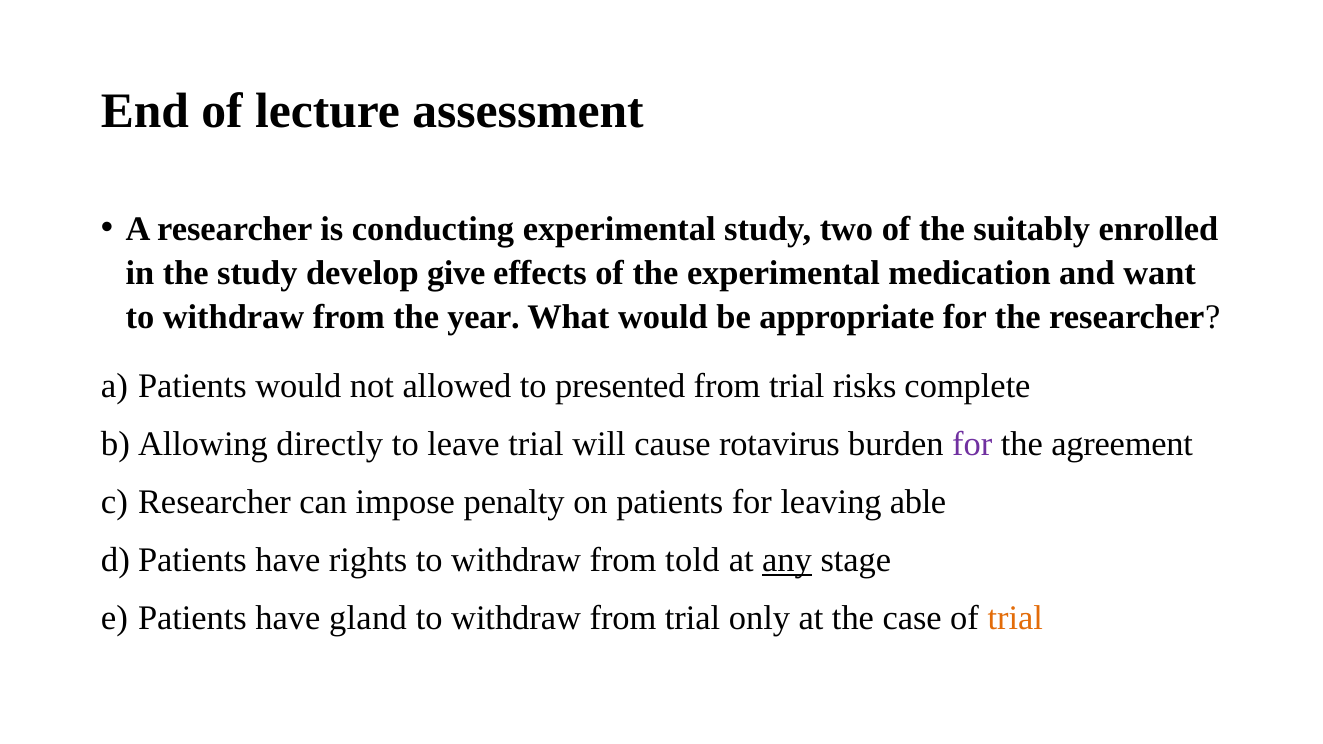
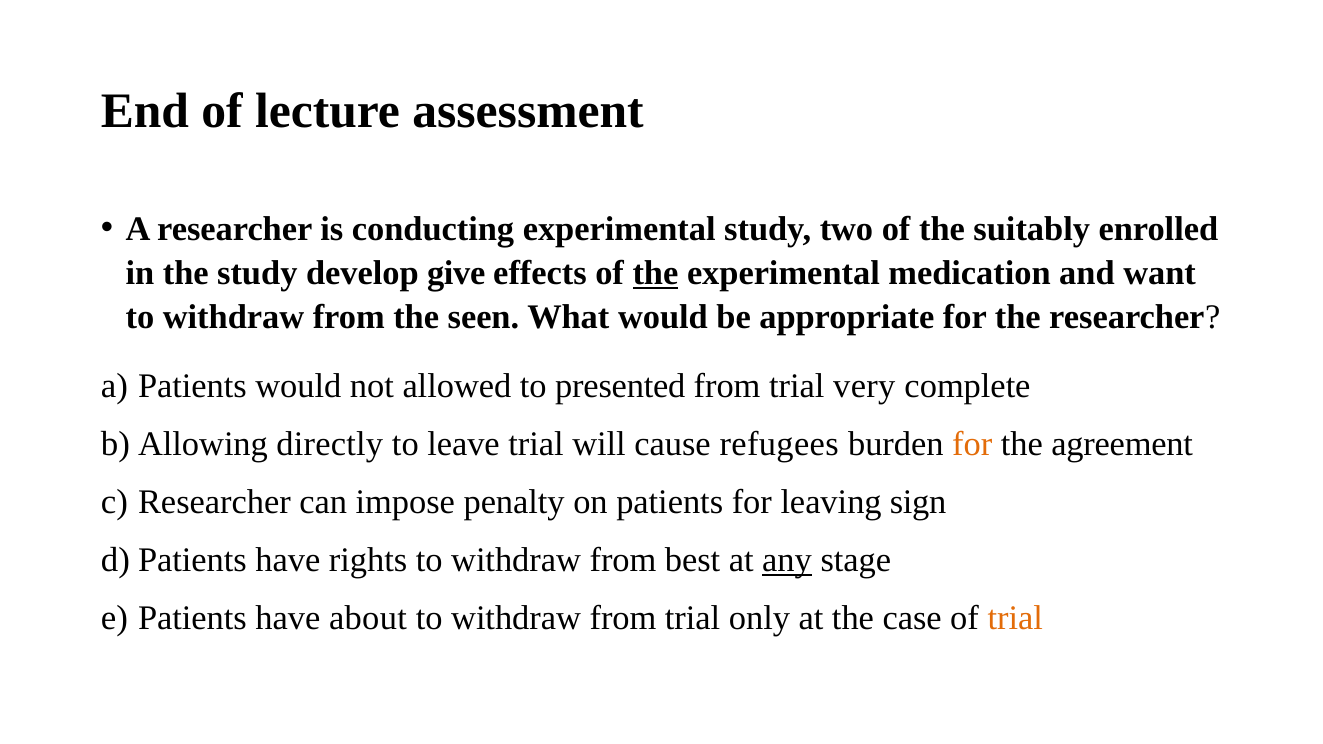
the at (655, 273) underline: none -> present
year: year -> seen
risks: risks -> very
rotavirus: rotavirus -> refugees
for at (972, 445) colour: purple -> orange
able: able -> sign
told: told -> best
gland: gland -> about
